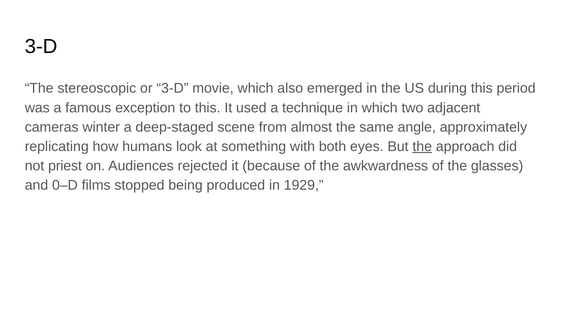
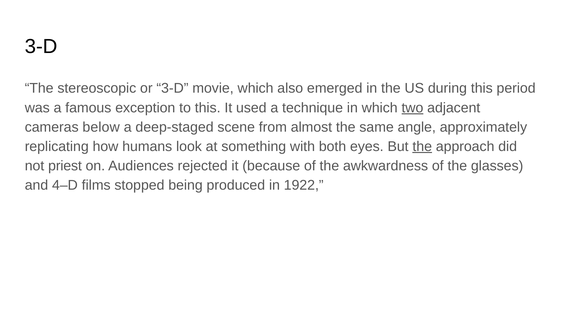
two underline: none -> present
winter: winter -> below
0–D: 0–D -> 4–D
1929: 1929 -> 1922
